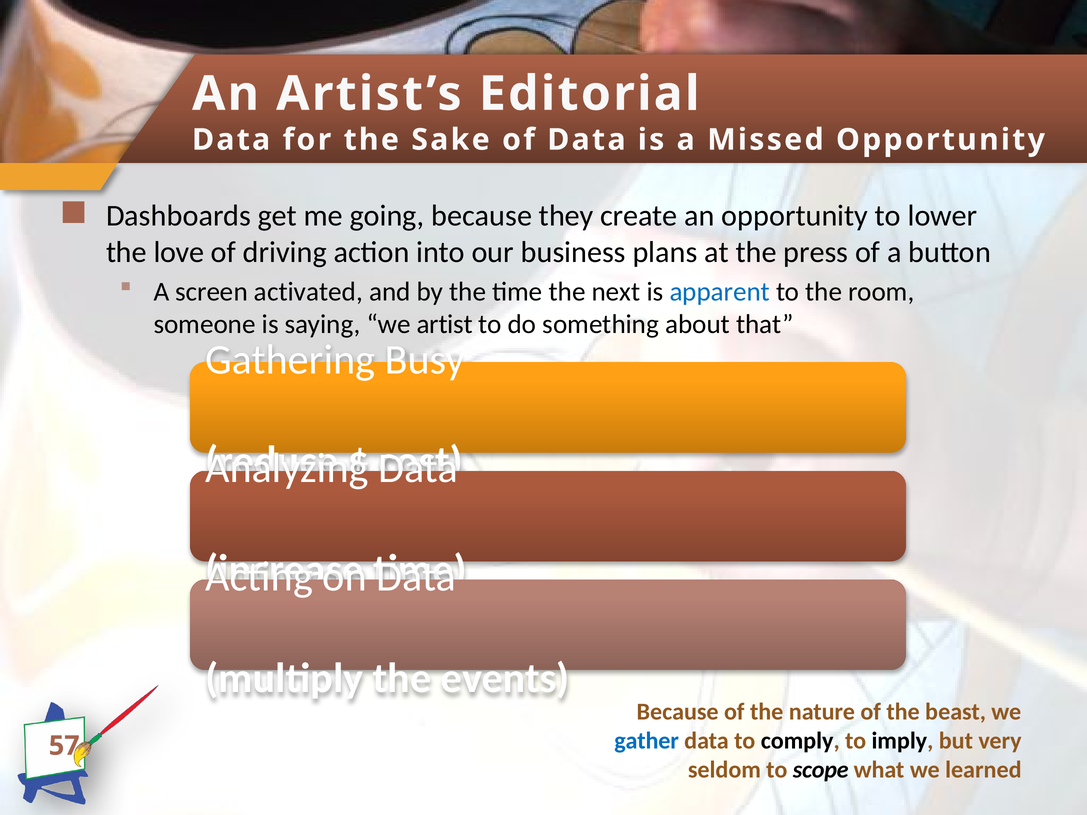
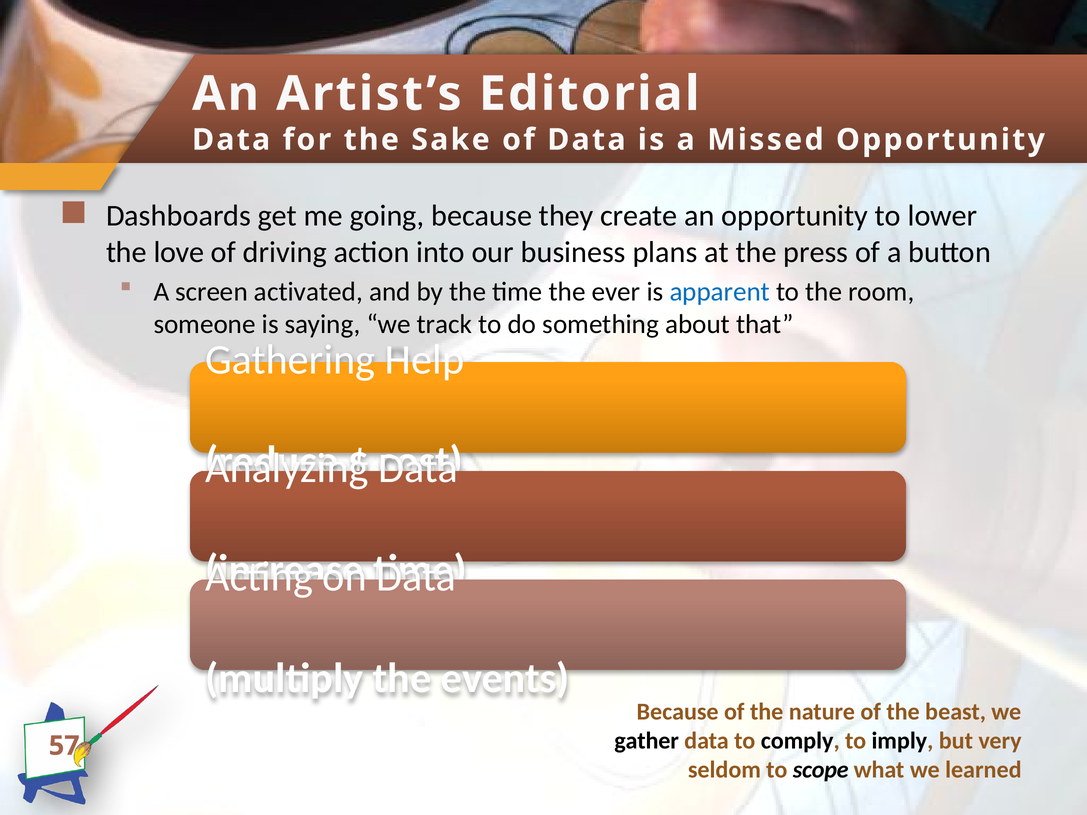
next: next -> ever
artist: artist -> track
Busy: Busy -> Help
gather colour: blue -> black
